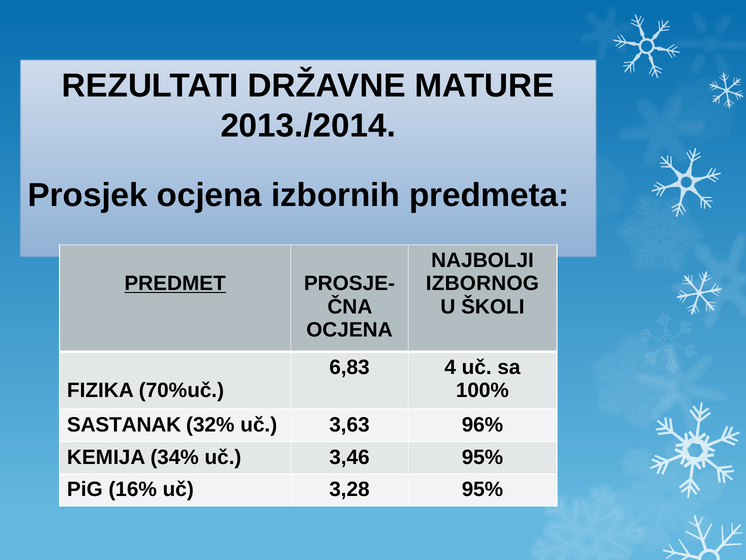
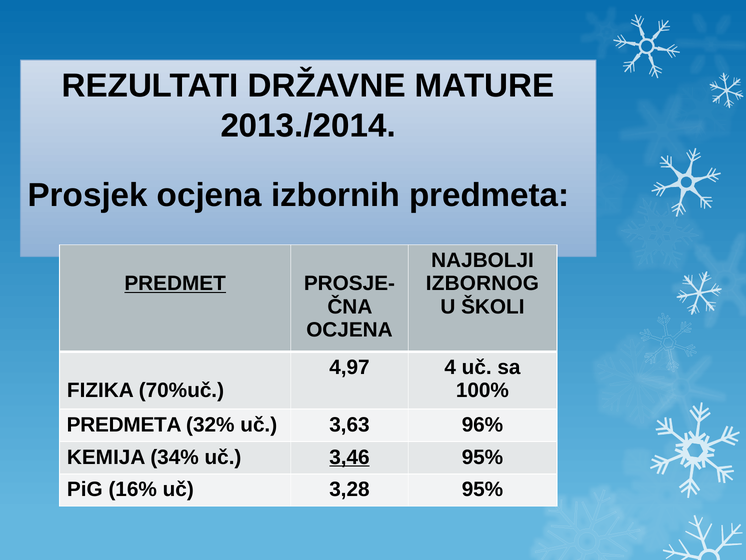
6,83: 6,83 -> 4,97
SASTANAK at (124, 424): SASTANAK -> PREDMETA
3,46 underline: none -> present
